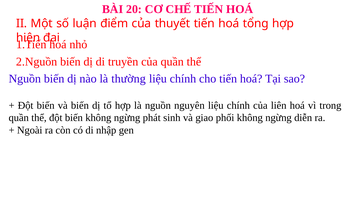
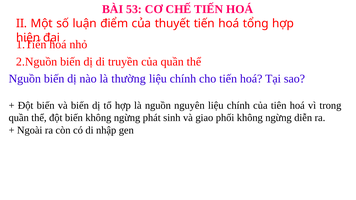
20: 20 -> 53
liên: liên -> tiên
